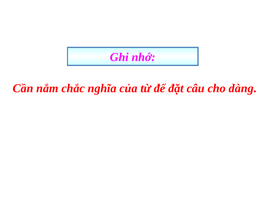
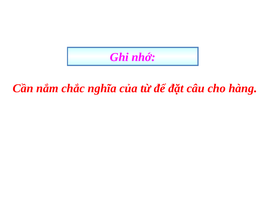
dàng: dàng -> hàng
